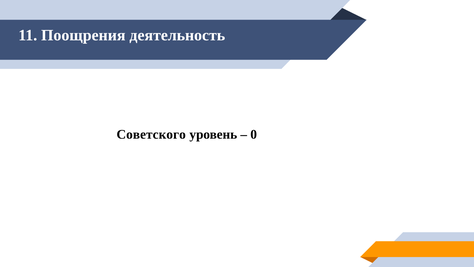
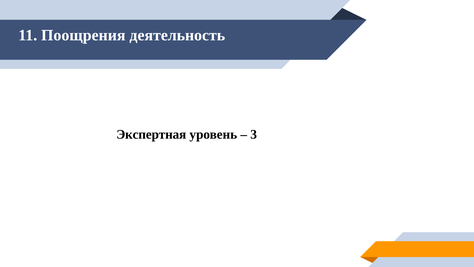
Советского: Советского -> Экспертная
0: 0 -> 3
